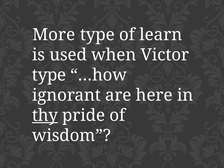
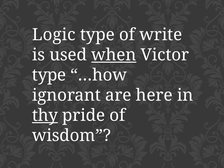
More: More -> Logic
learn: learn -> write
when underline: none -> present
